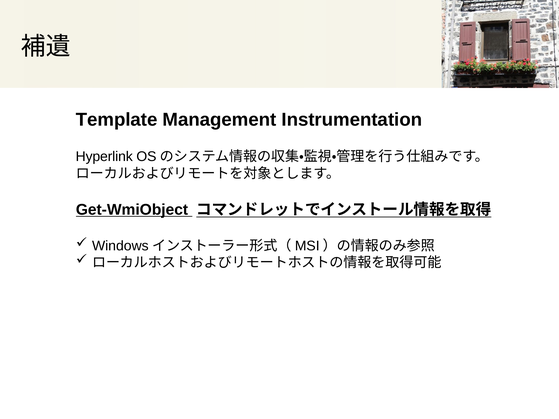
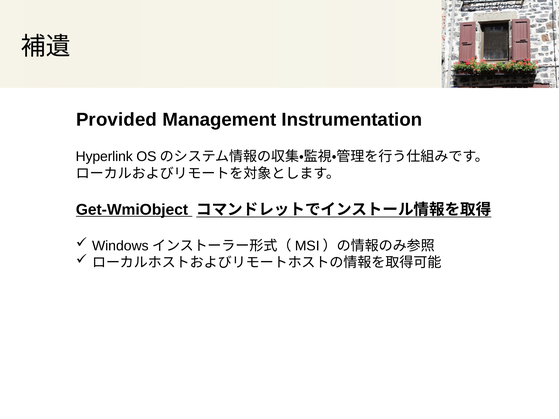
Template: Template -> Provided
